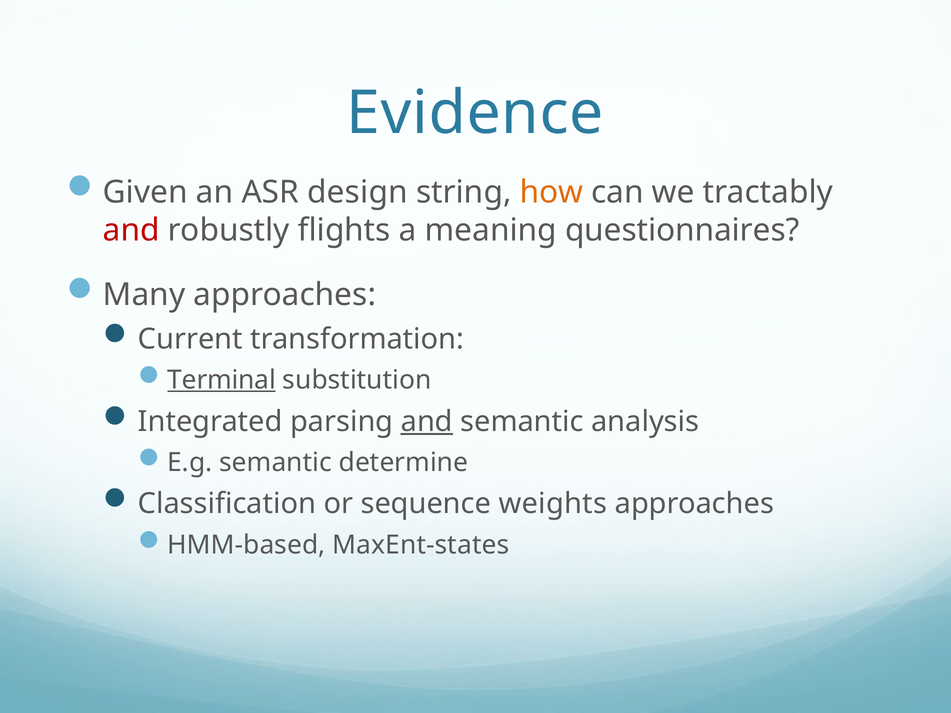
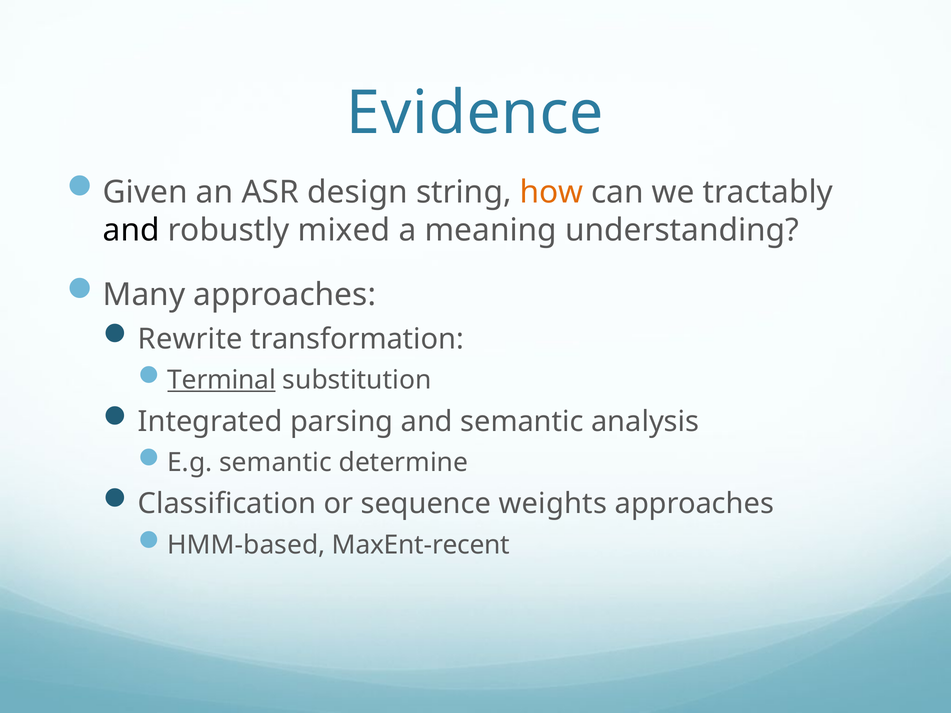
and at (131, 230) colour: red -> black
flights: flights -> mixed
questionnaires: questionnaires -> understanding
Current: Current -> Rewrite
and at (427, 422) underline: present -> none
MaxEnt-states: MaxEnt-states -> MaxEnt-recent
